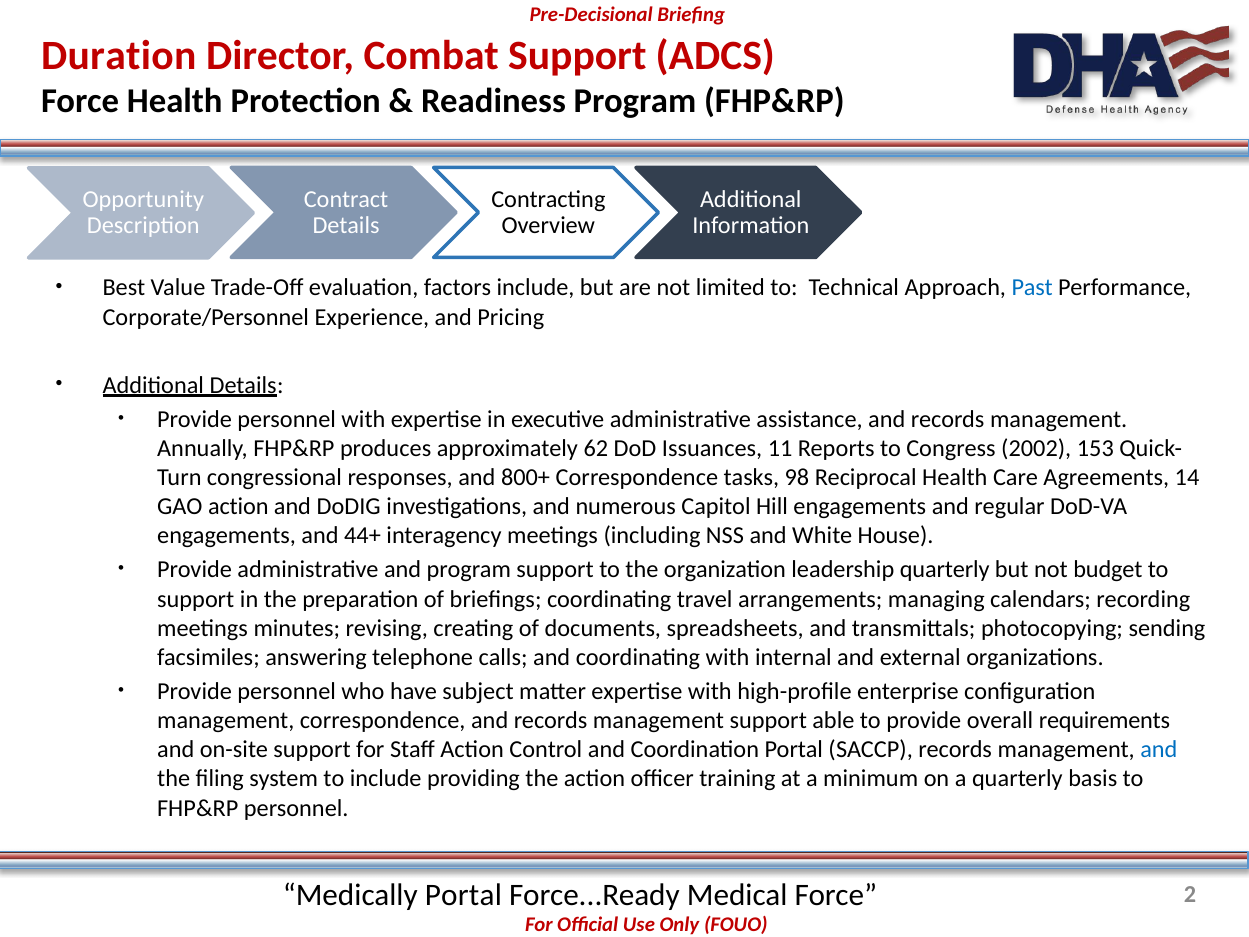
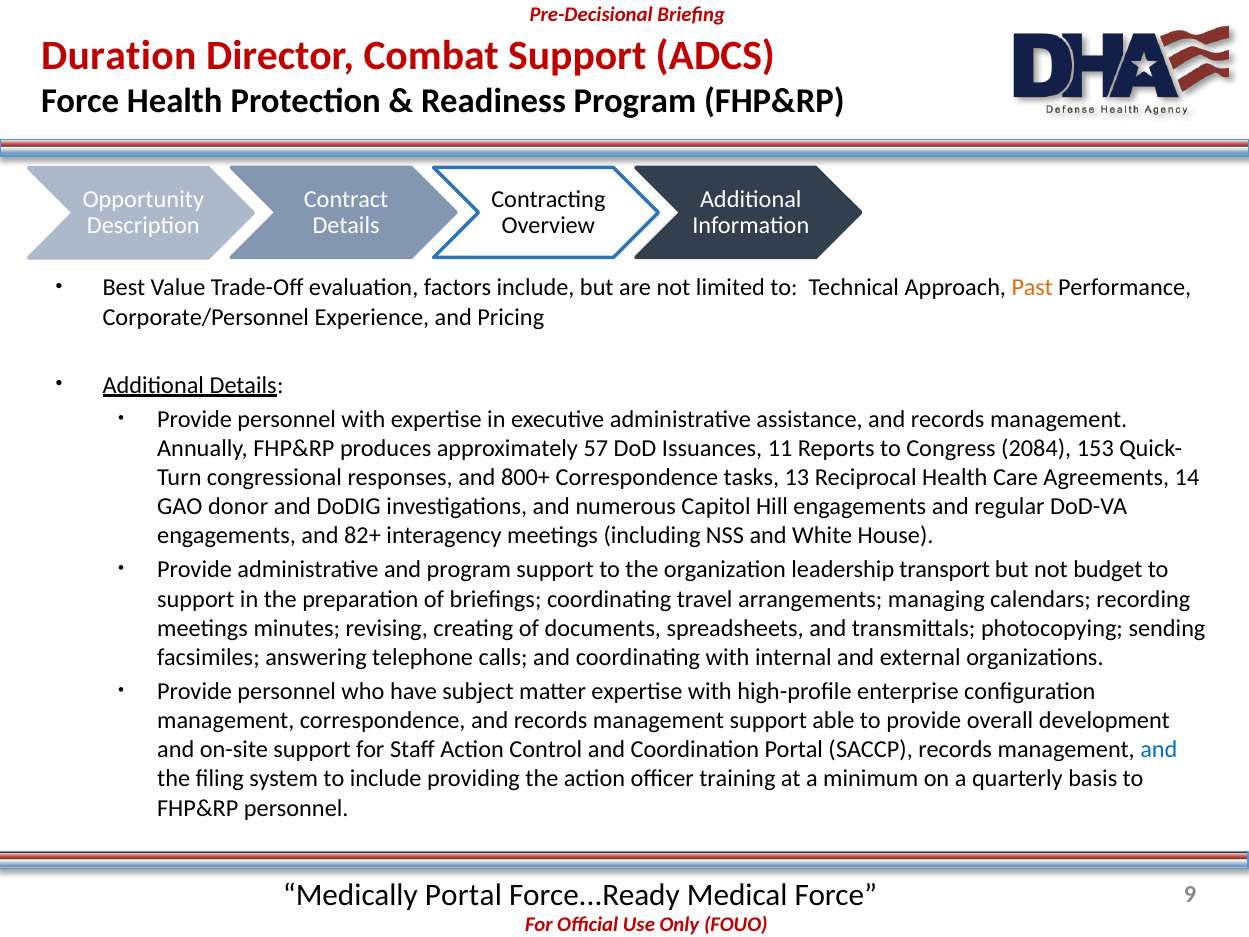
Past colour: blue -> orange
62: 62 -> 57
2002: 2002 -> 2084
98: 98 -> 13
GAO action: action -> donor
44+: 44+ -> 82+
leadership quarterly: quarterly -> transport
requirements: requirements -> development
2: 2 -> 9
